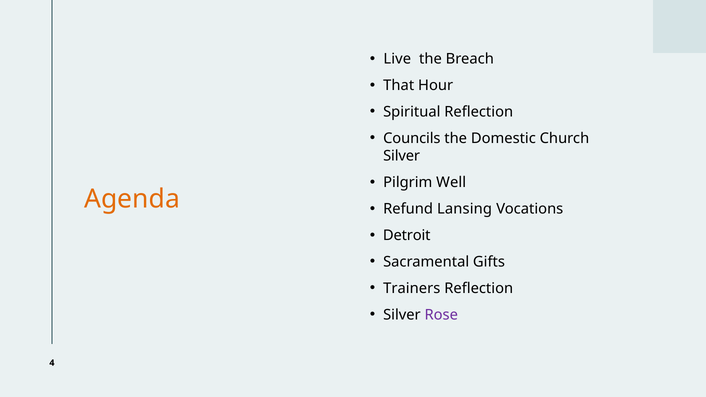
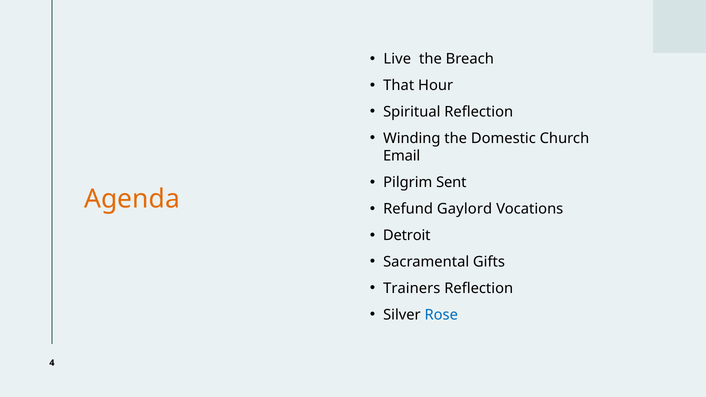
Councils: Councils -> Winding
Silver at (402, 156): Silver -> Email
Well: Well -> Sent
Lansing: Lansing -> Gaylord
Rose colour: purple -> blue
